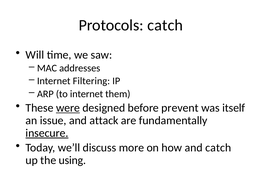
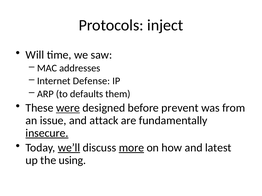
Protocols catch: catch -> inject
Filtering: Filtering -> Defense
to internet: internet -> defaults
itself: itself -> from
we’ll underline: none -> present
more underline: none -> present
and catch: catch -> latest
